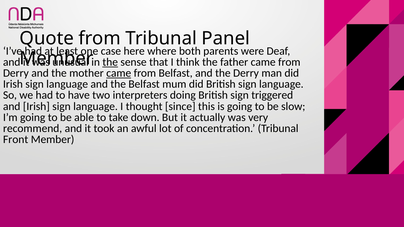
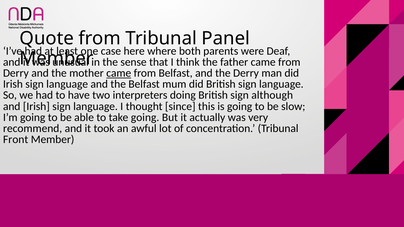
the at (110, 62) underline: present -> none
triggered: triggered -> although
take down: down -> going
